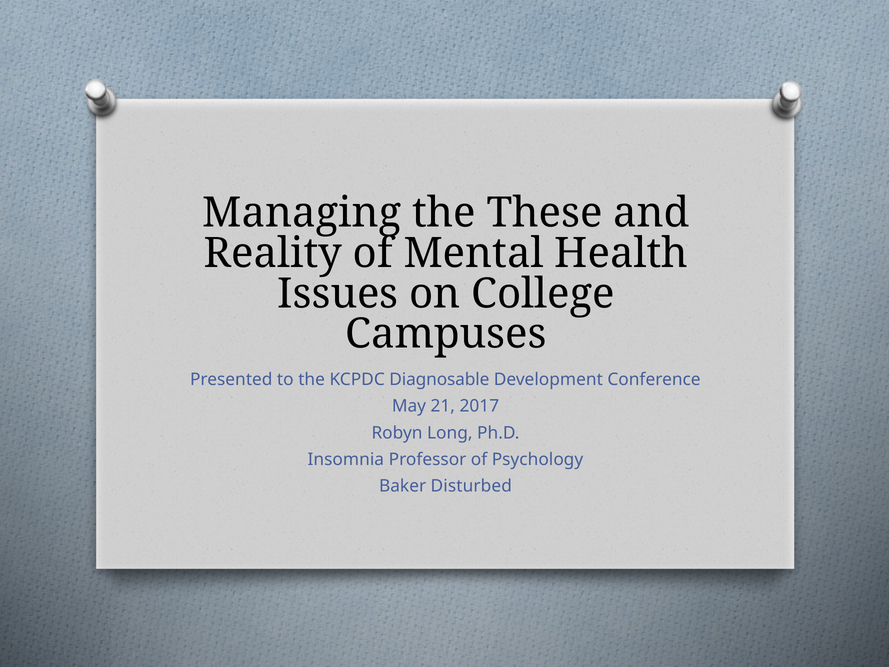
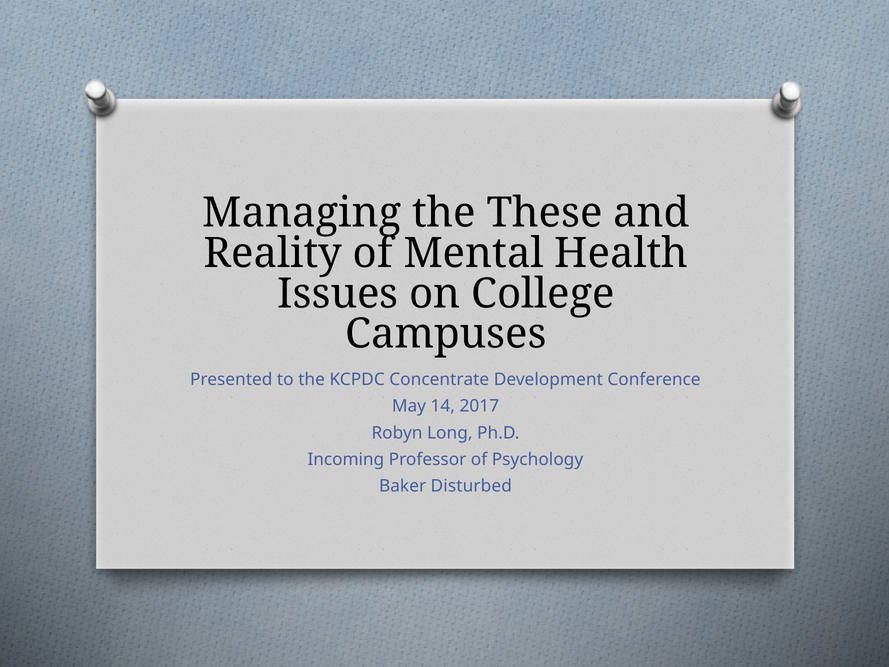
Diagnosable: Diagnosable -> Concentrate
21: 21 -> 14
Insomnia: Insomnia -> Incoming
